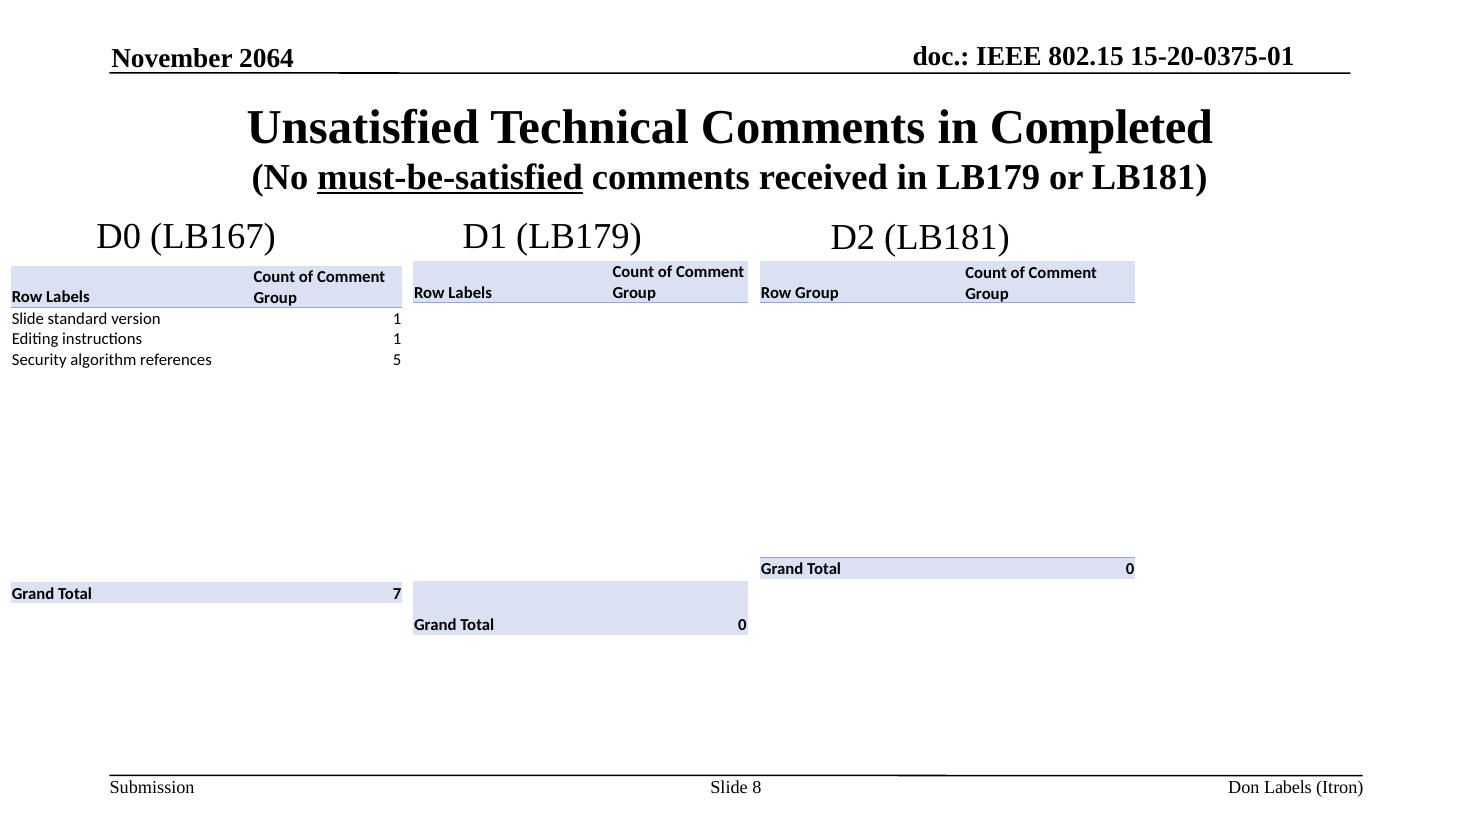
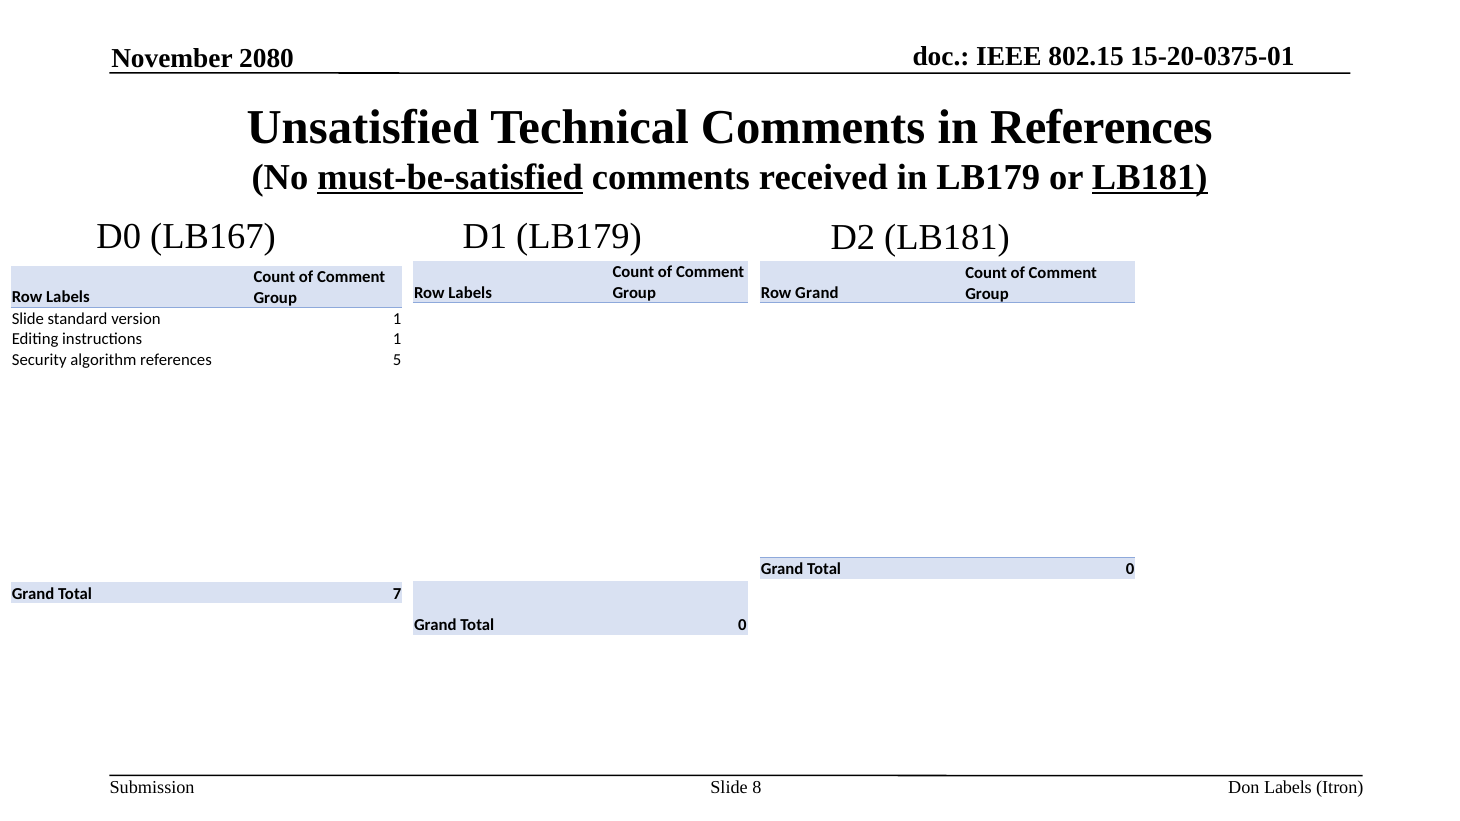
2064: 2064 -> 2080
in Completed: Completed -> References
LB181 at (1150, 178) underline: none -> present
Row Group: Group -> Grand
